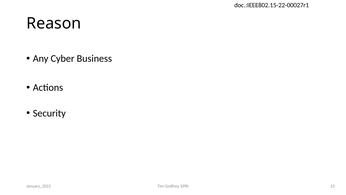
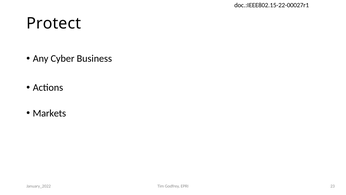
Reason: Reason -> Protect
Security: Security -> Markets
